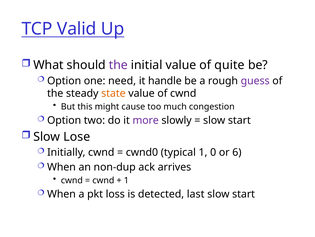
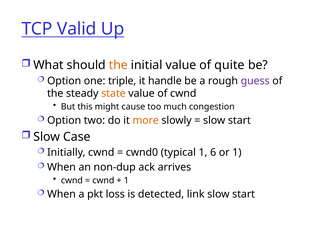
the at (118, 65) colour: purple -> orange
need: need -> triple
more colour: purple -> orange
Lose: Lose -> Case
0: 0 -> 6
or 6: 6 -> 1
last: last -> link
